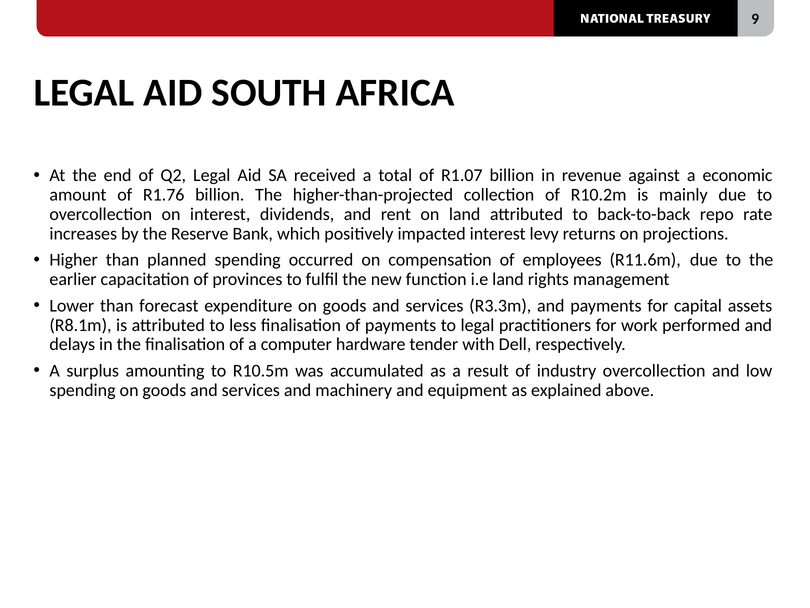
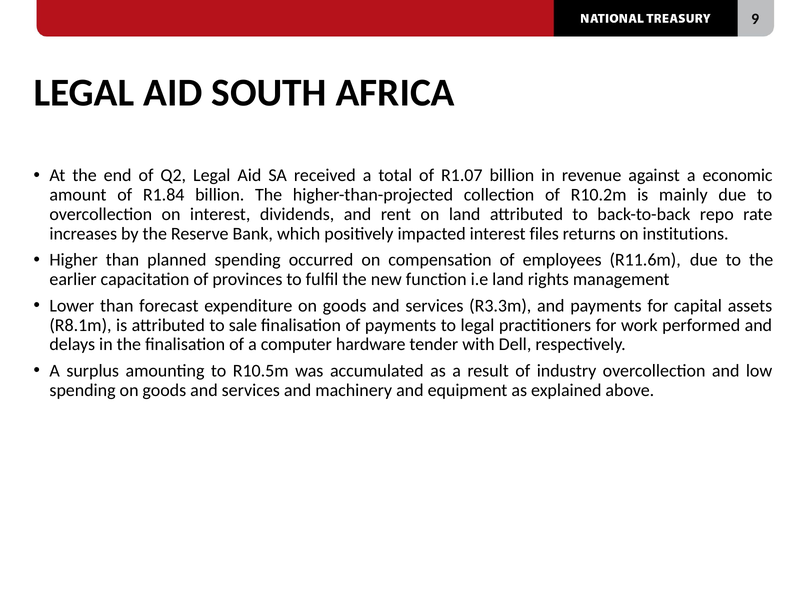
R1.76: R1.76 -> R1.84
levy: levy -> files
projections: projections -> institutions
less: less -> sale
